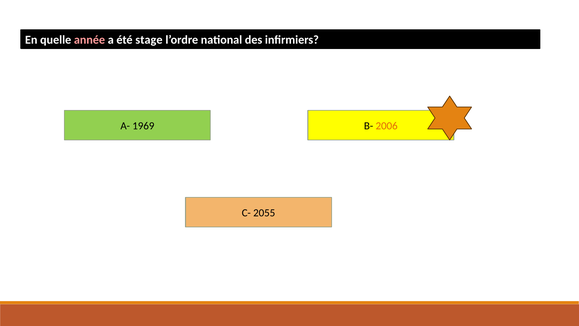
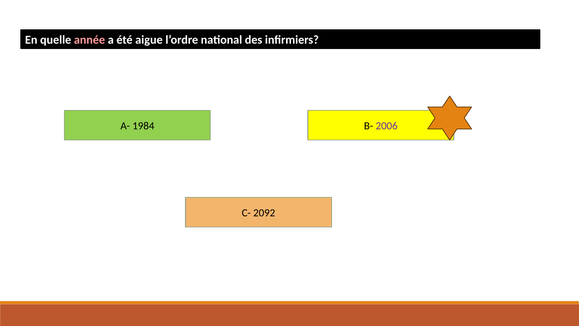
stage: stage -> aigue
1969: 1969 -> 1984
2006 colour: orange -> purple
2055: 2055 -> 2092
